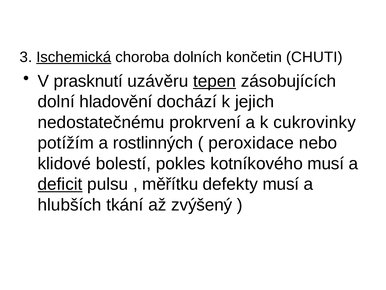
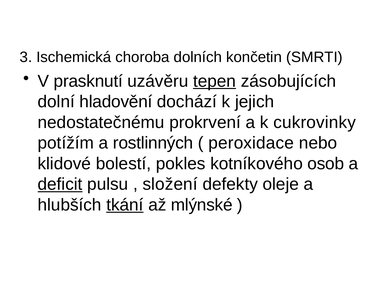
Ischemická underline: present -> none
CHUTI: CHUTI -> SMRTI
kotníkového musí: musí -> osob
měřítku: měřítku -> složení
defekty musí: musí -> oleje
tkání underline: none -> present
zvýšený: zvýšený -> mlýnské
